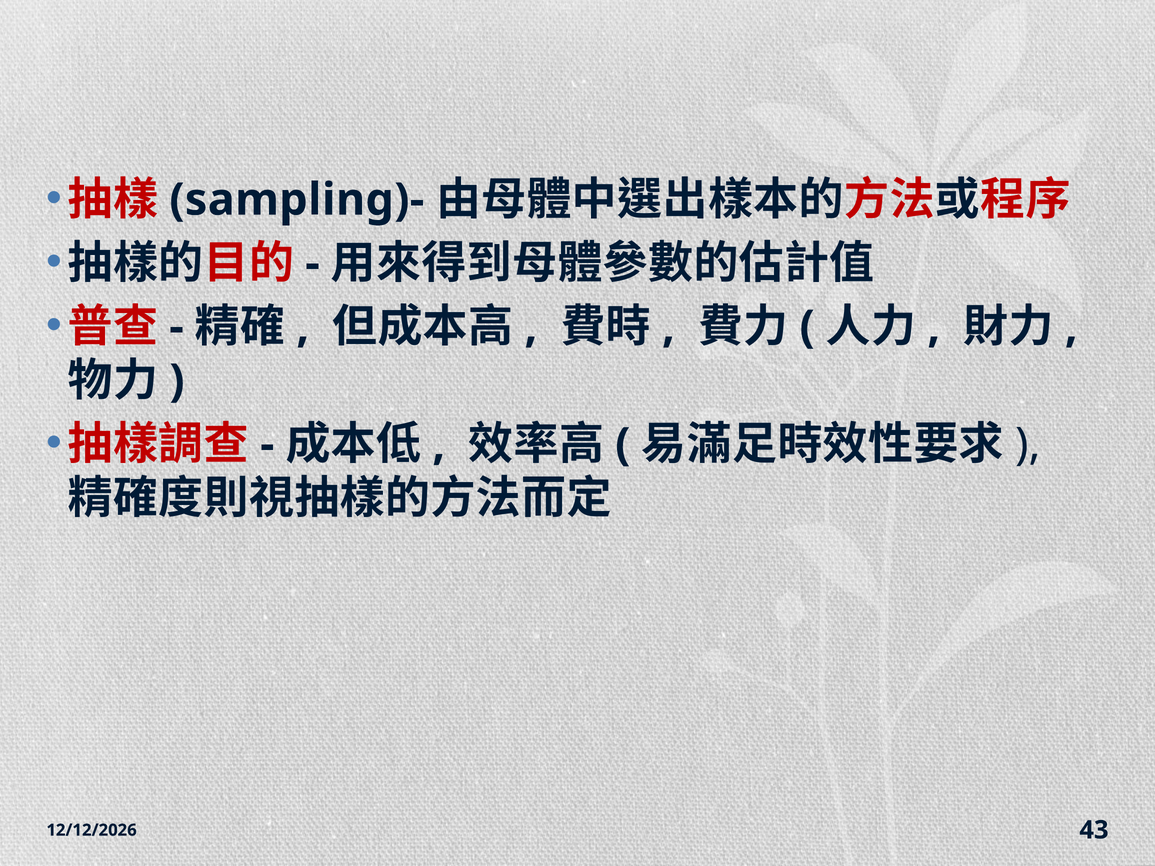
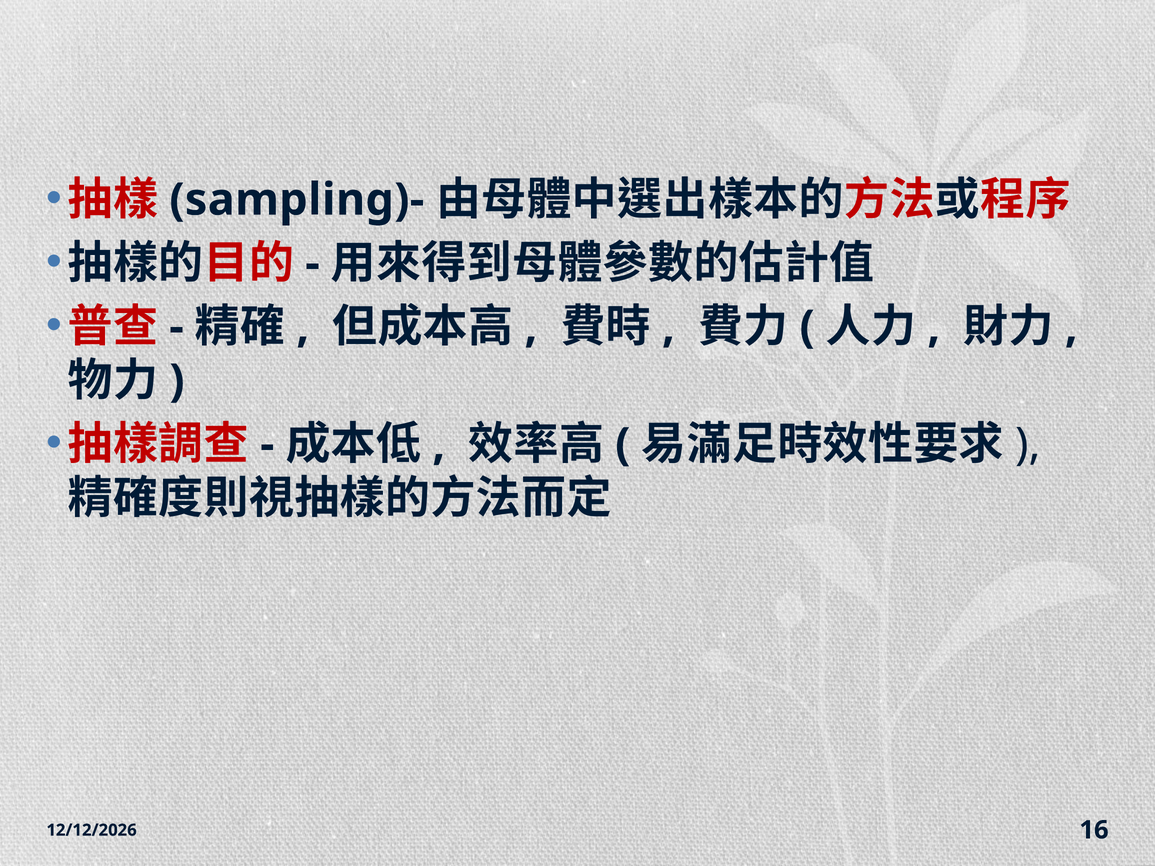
43: 43 -> 16
